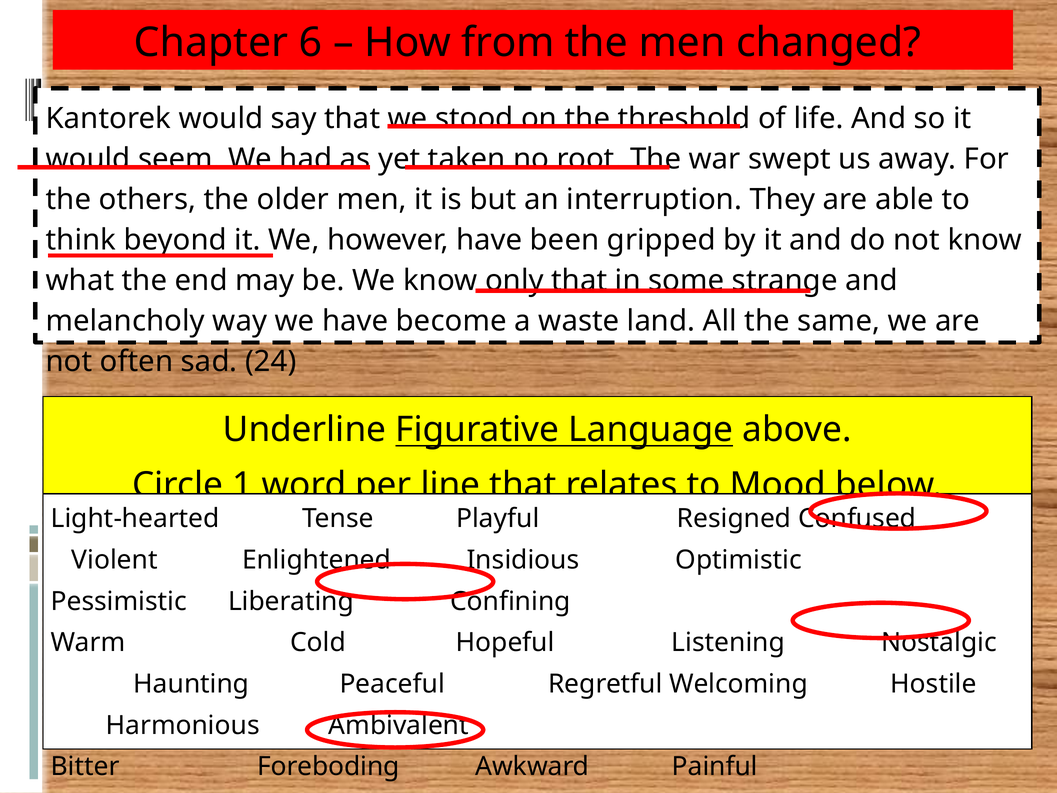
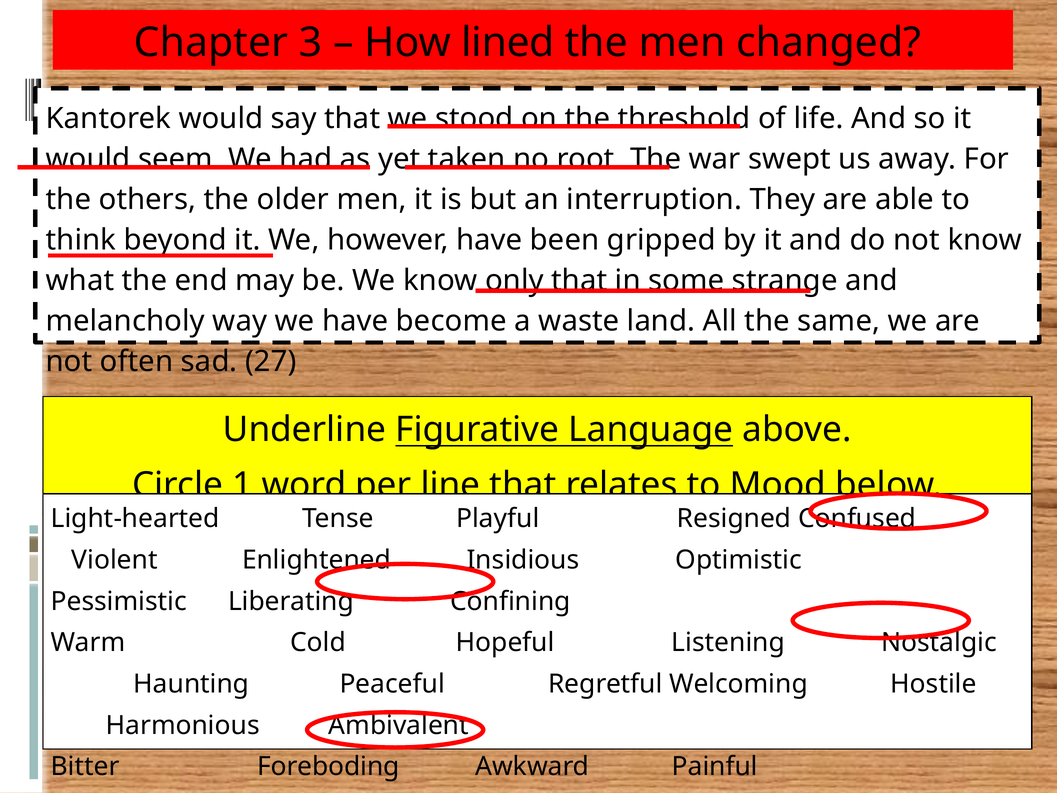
6: 6 -> 3
from: from -> lined
24: 24 -> 27
